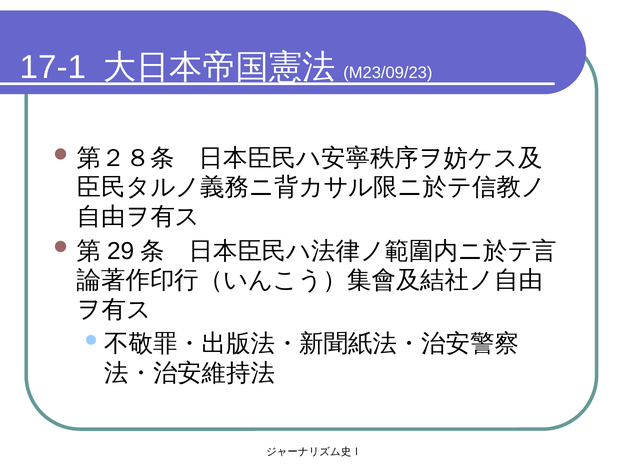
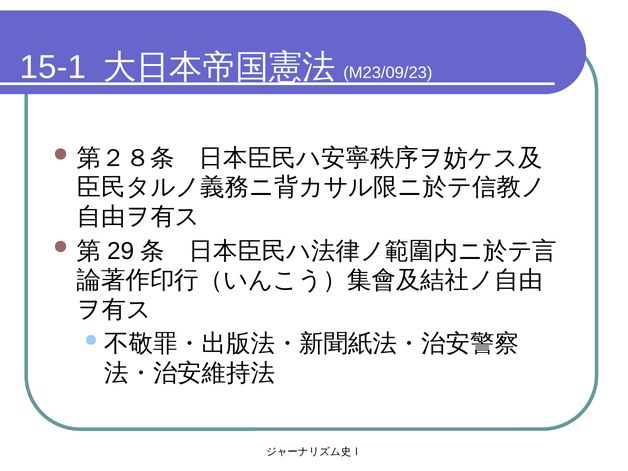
17-1: 17-1 -> 15-1
